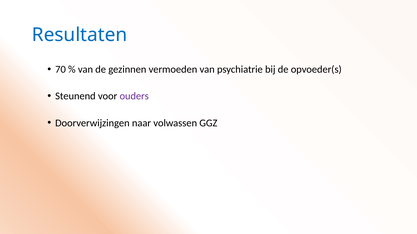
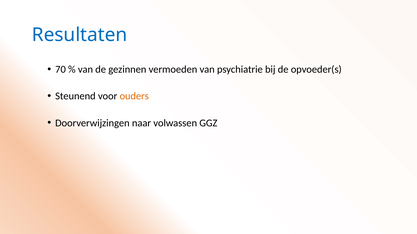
ouders colour: purple -> orange
